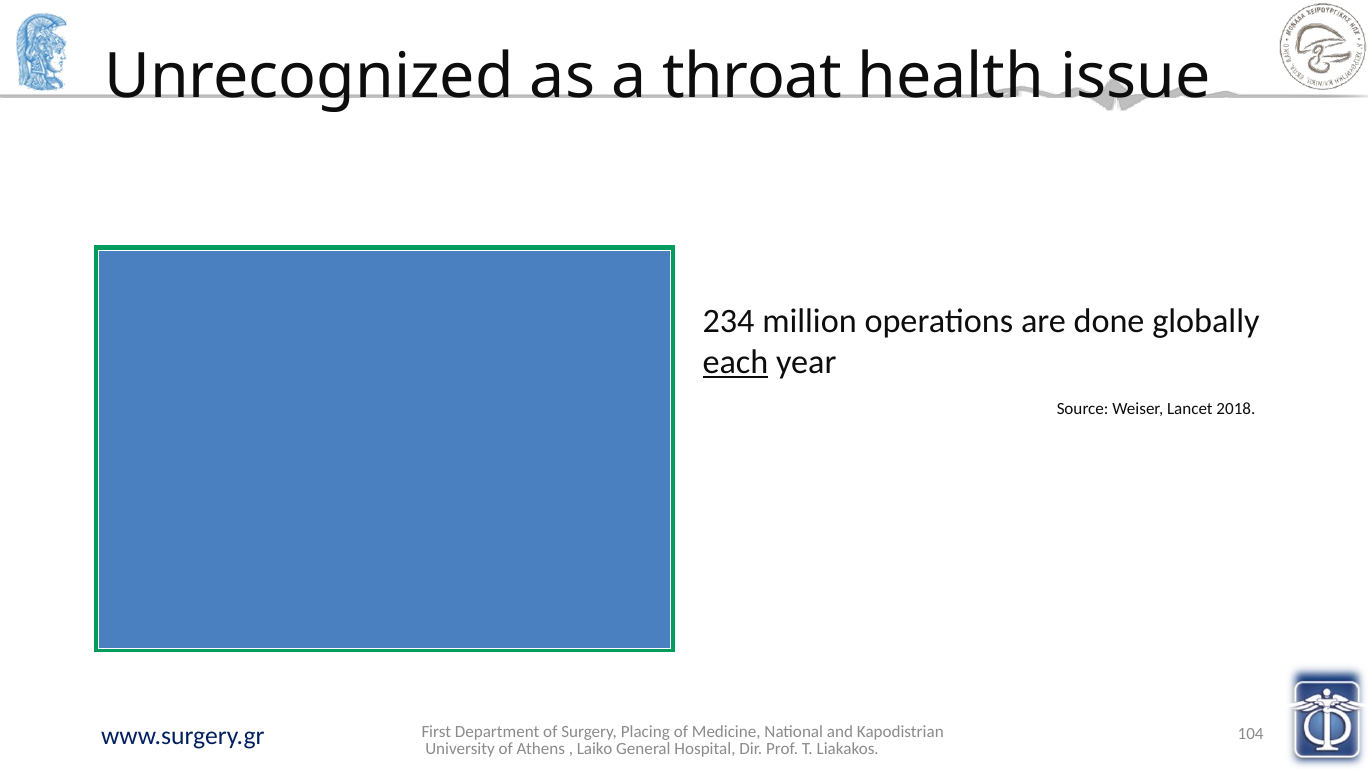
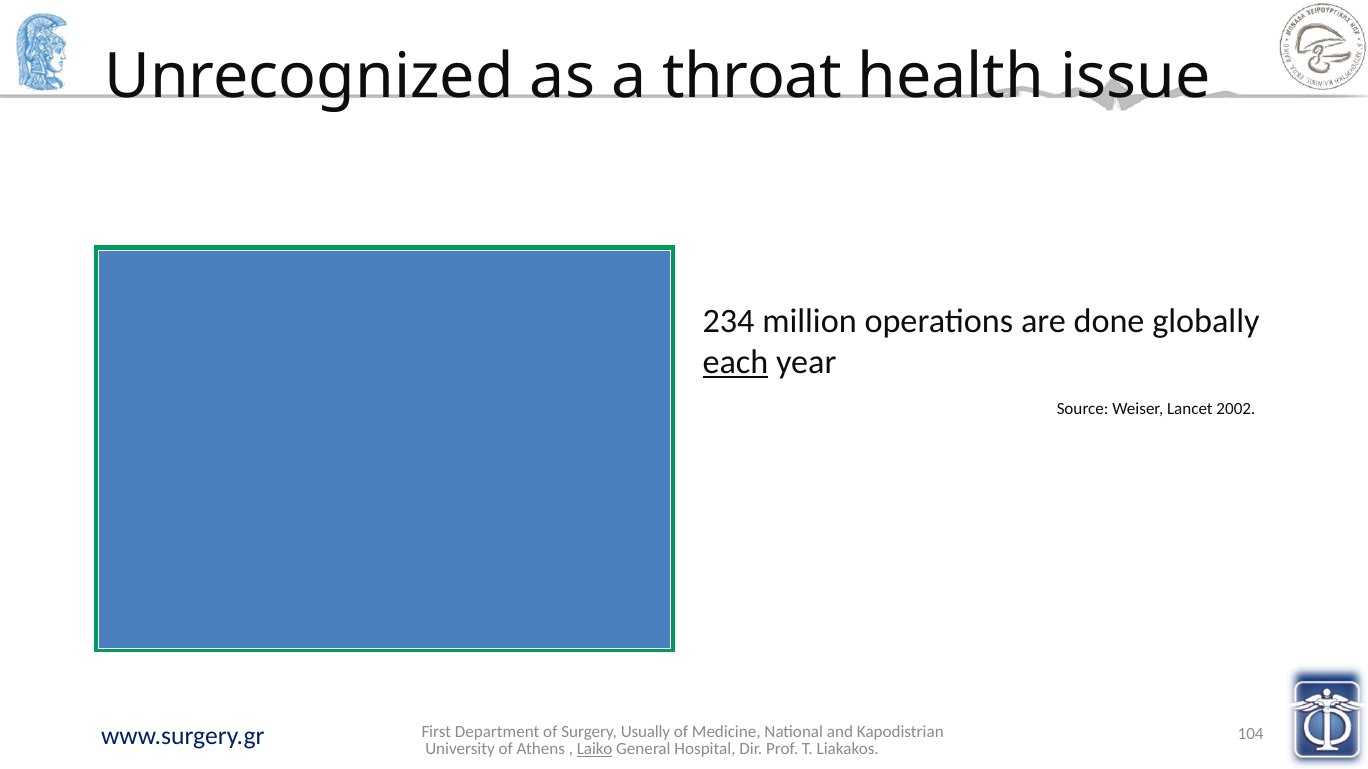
2018: 2018 -> 2002
Placing: Placing -> Usually
Laiko underline: none -> present
